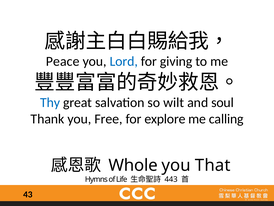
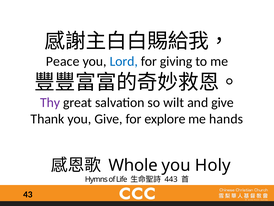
Thy colour: blue -> purple
and soul: soul -> give
you Free: Free -> Give
calling: calling -> hands
That: That -> Holy
